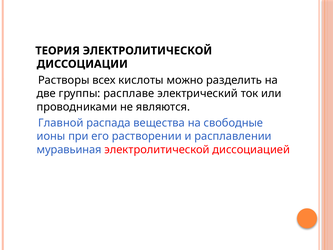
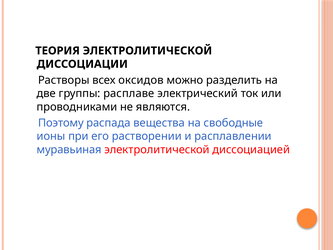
кислоты: кислоты -> оксидов
Главной: Главной -> Поэтому
